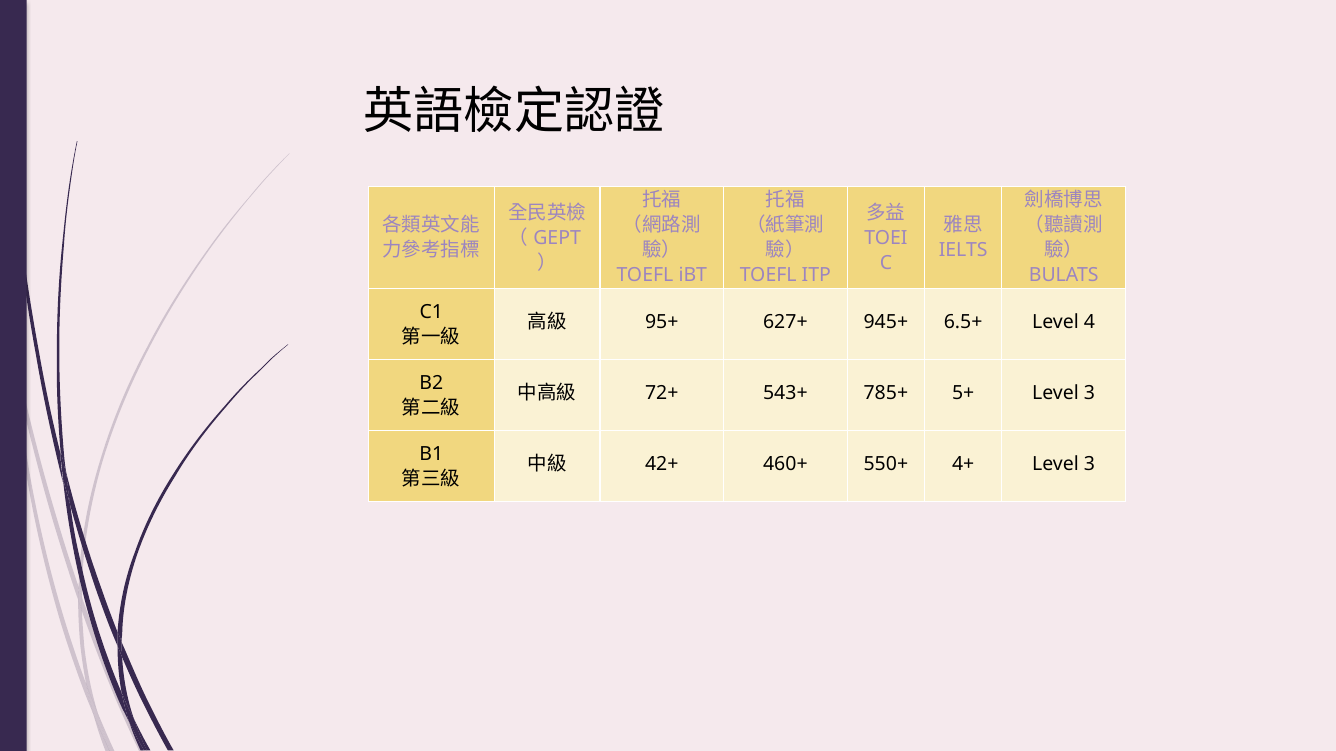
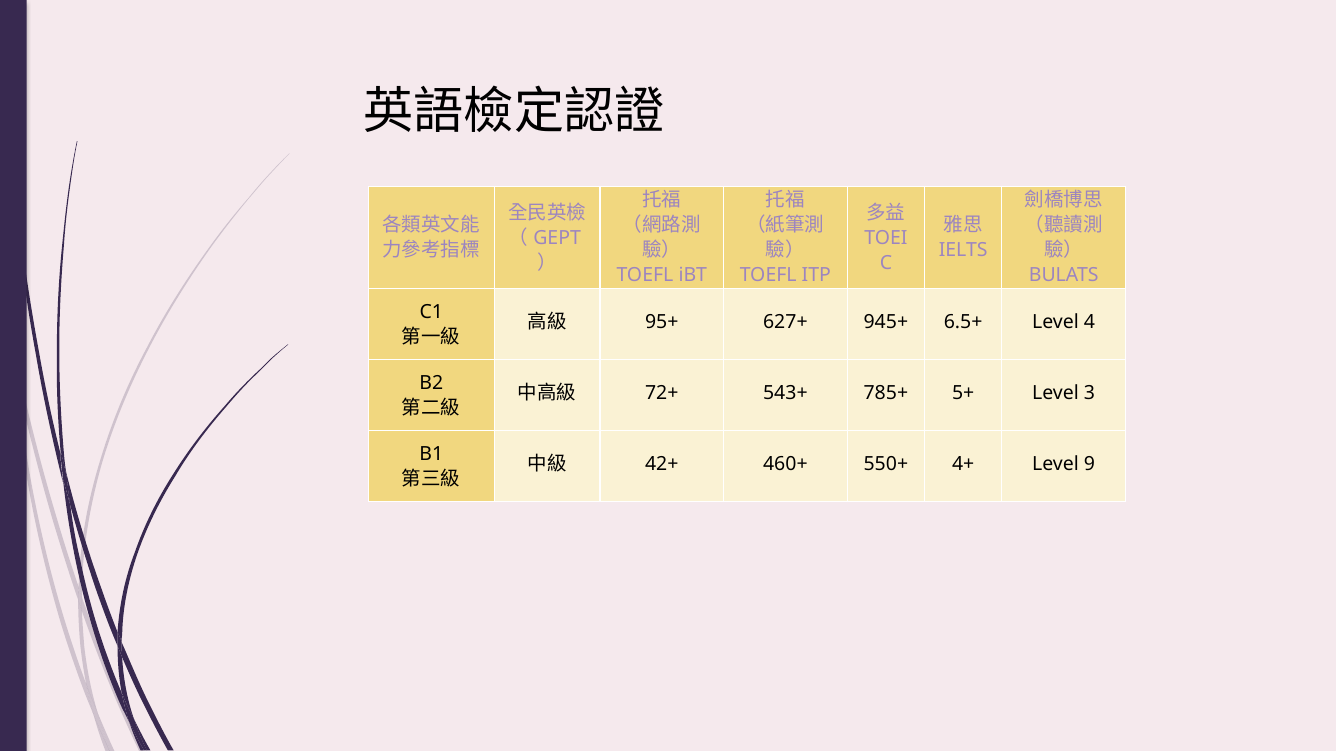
4+ Level 3: 3 -> 9
